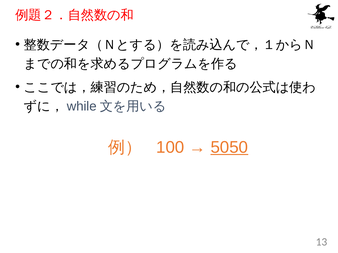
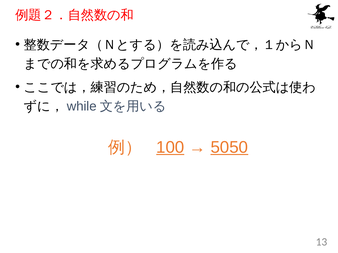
100 underline: none -> present
